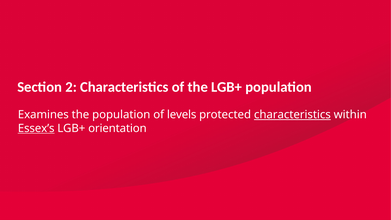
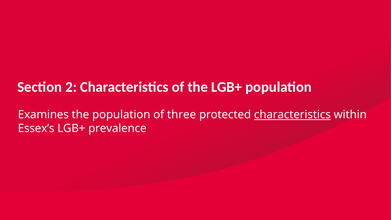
levels: levels -> three
Essex’s underline: present -> none
orientation: orientation -> prevalence
